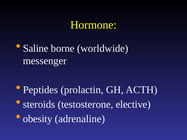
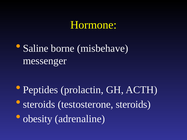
worldwide: worldwide -> misbehave
testosterone elective: elective -> steroids
